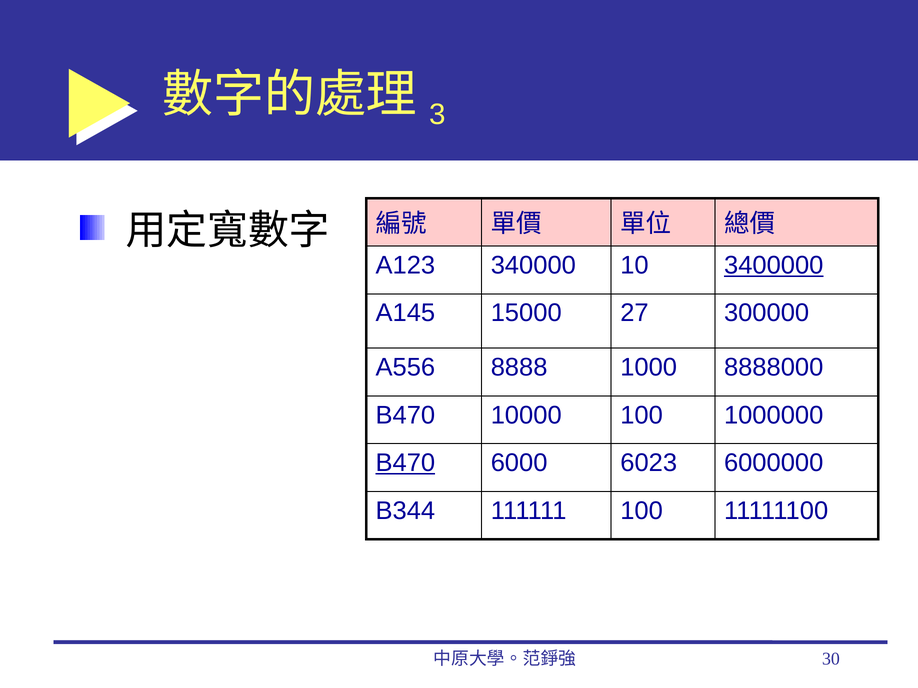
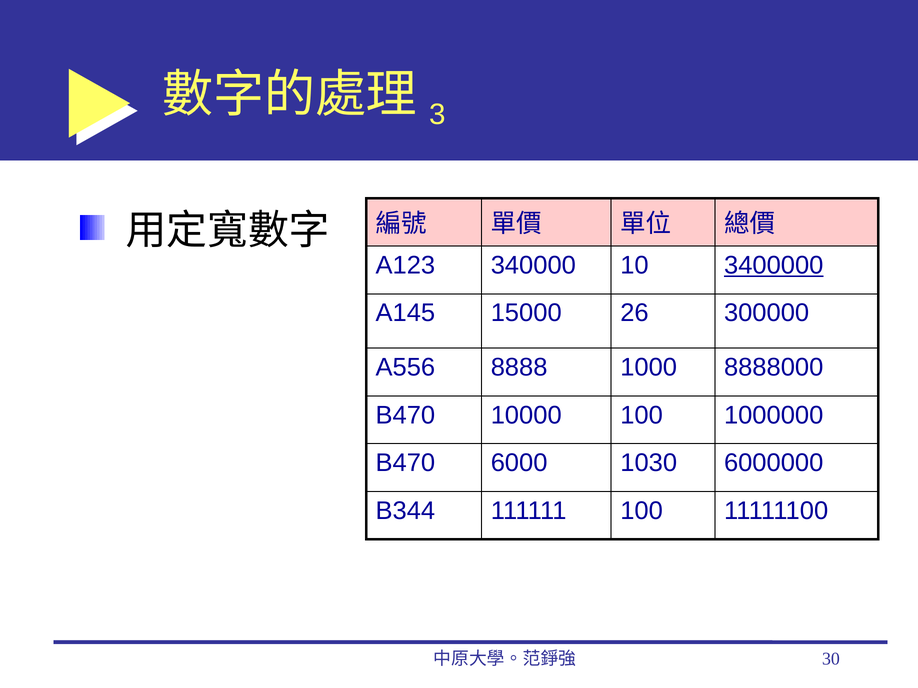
27: 27 -> 26
B470 at (405, 463) underline: present -> none
6023: 6023 -> 1030
